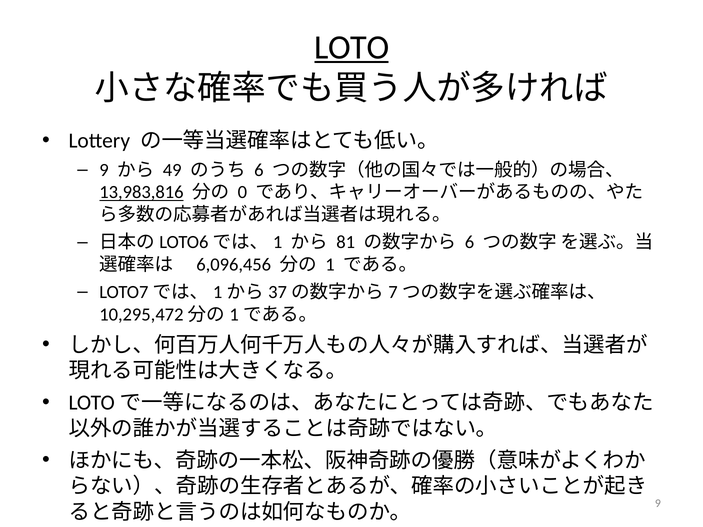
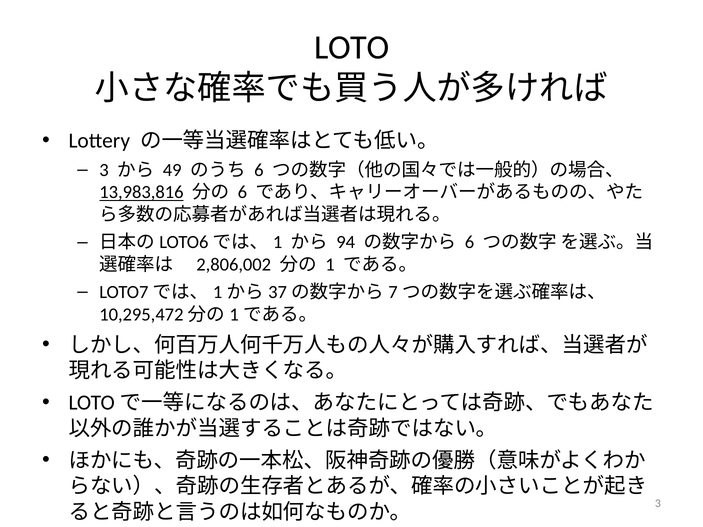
LOTO underline: present -> none
9 at (104, 170): 9 -> 3
0 at (242, 192): 0 -> 6
81: 81 -> 94
6,096,456: 6,096,456 -> 2,806,002
9 at (658, 503): 9 -> 3
